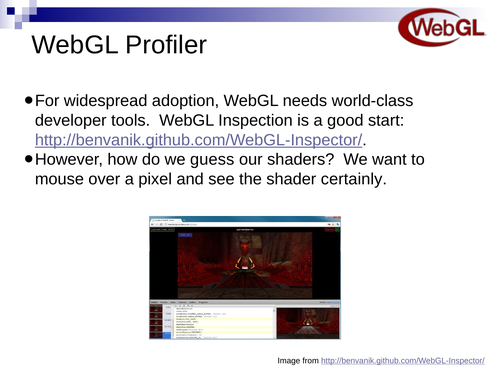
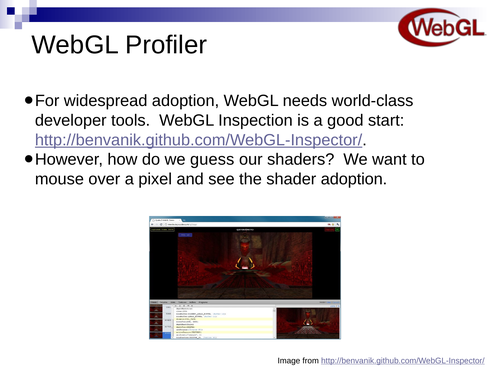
shader certainly: certainly -> adoption
